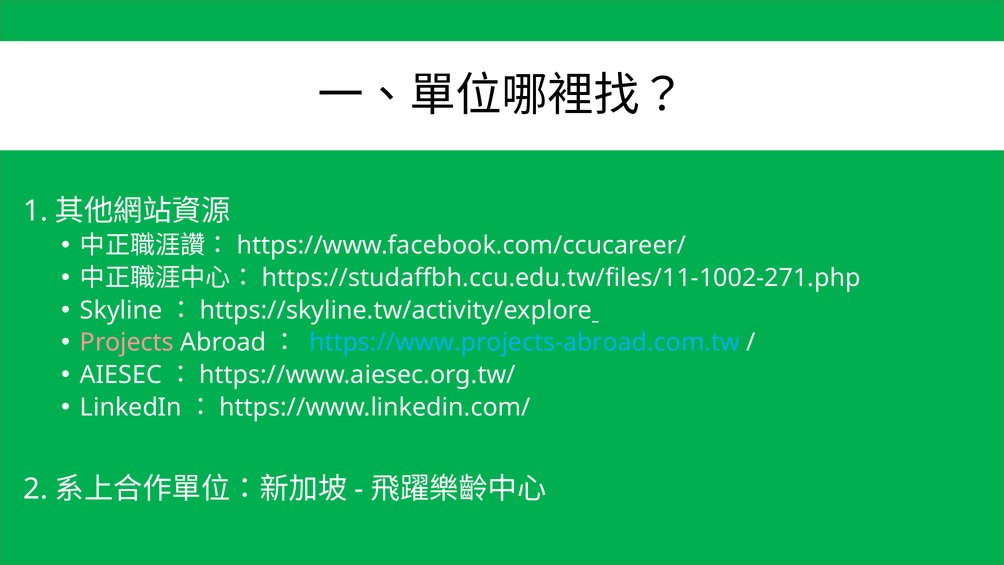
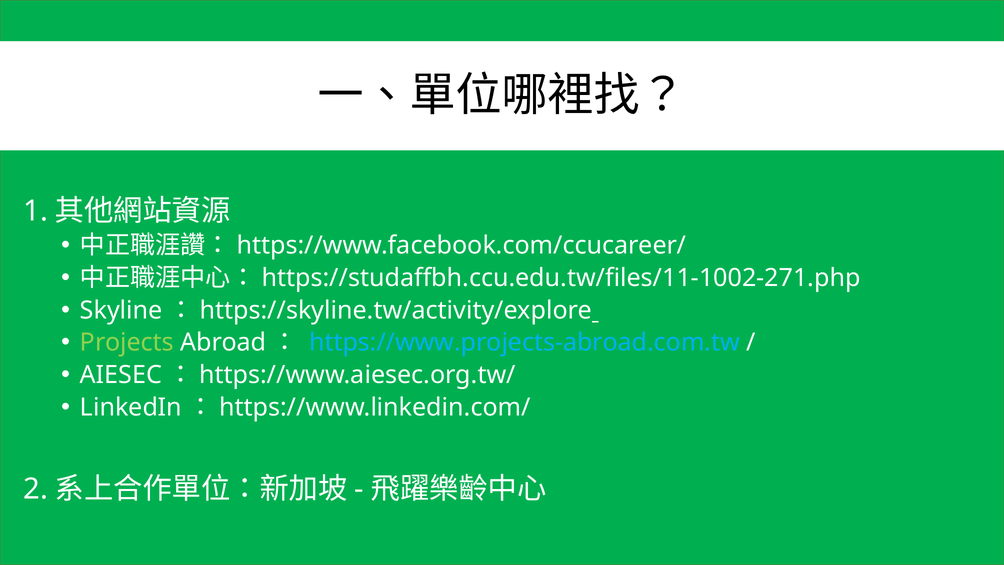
Projects colour: pink -> light green
